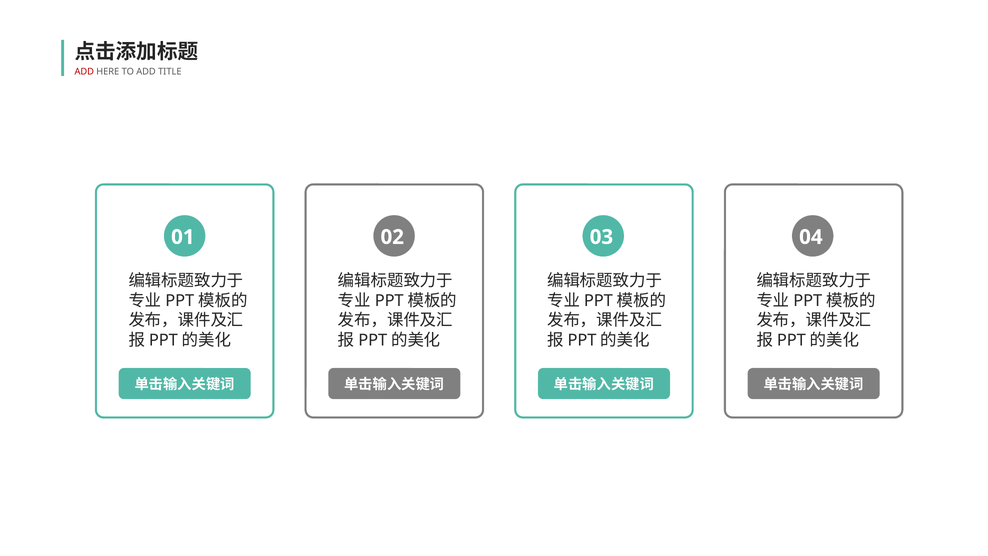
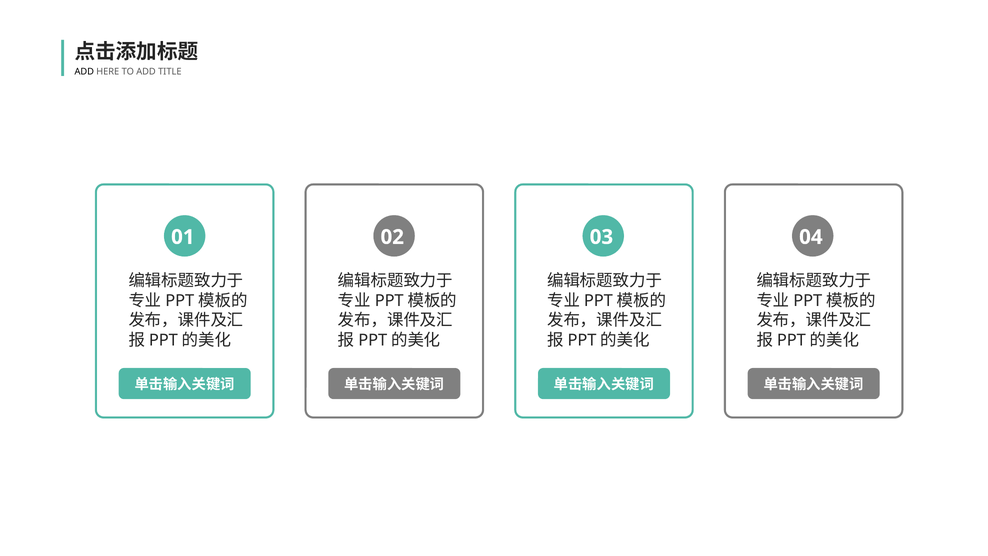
ADD at (84, 72) colour: red -> black
